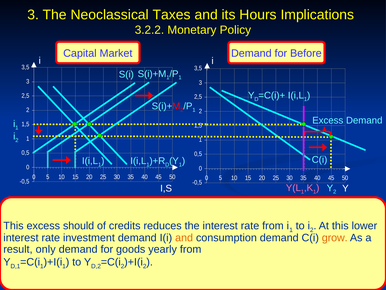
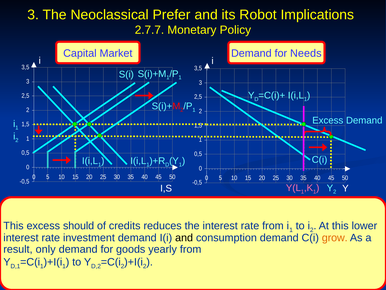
Taxes: Taxes -> Prefer
Hours: Hours -> Robot
3.2.2: 3.2.2 -> 2.7.7
Before: Before -> Needs
and at (184, 237) colour: orange -> black
